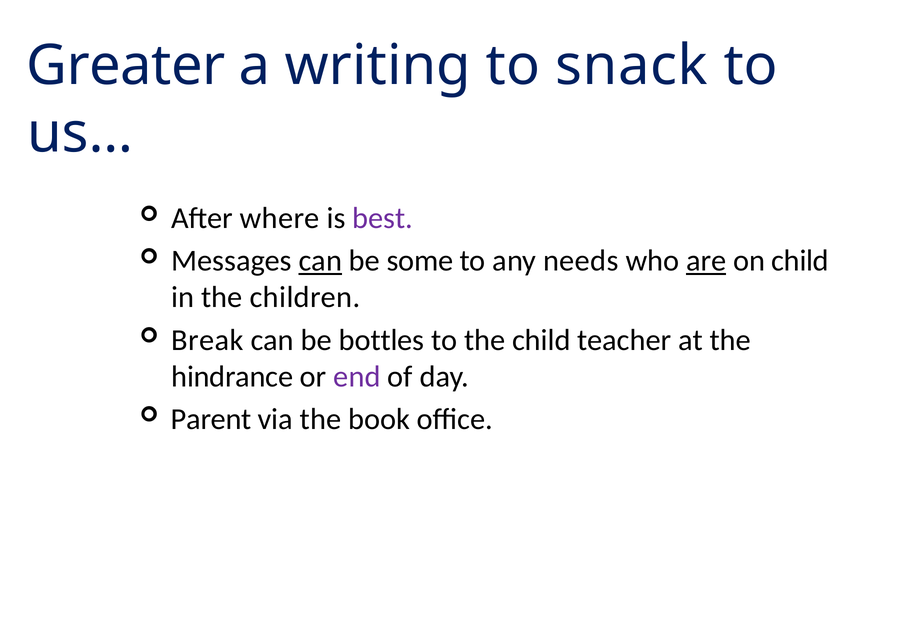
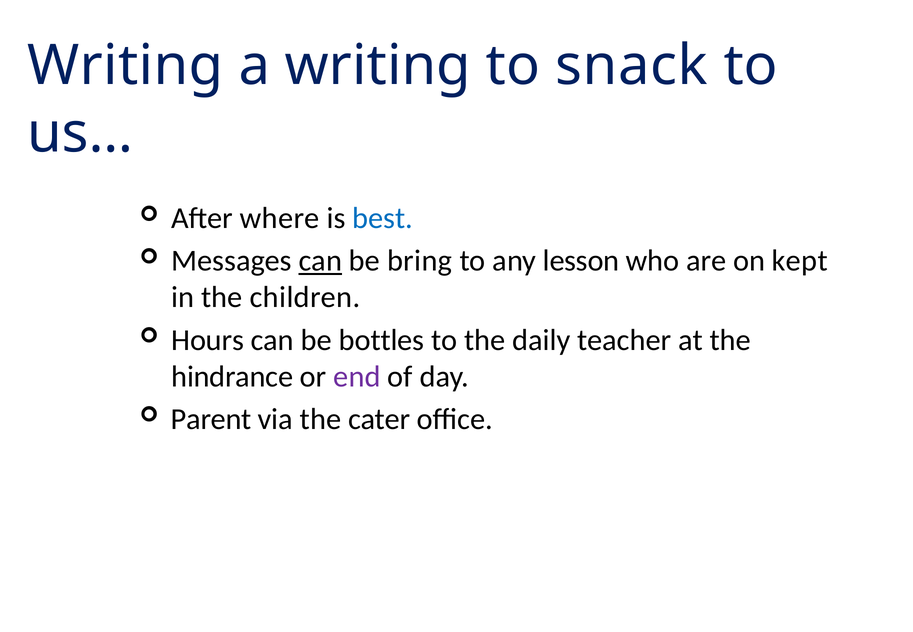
Greater at (126, 66): Greater -> Writing
best colour: purple -> blue
some: some -> bring
needs: needs -> lesson
are underline: present -> none
on child: child -> kept
Break: Break -> Hours
the child: child -> daily
book: book -> cater
